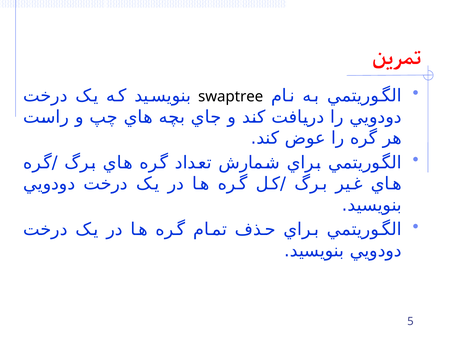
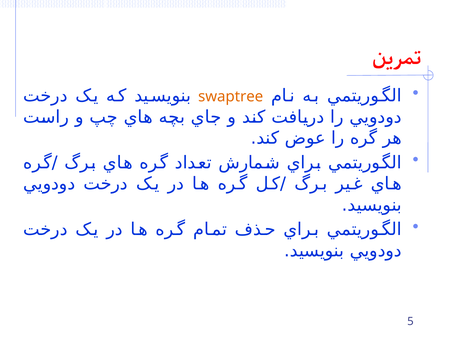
swaptree colour: black -> orange
